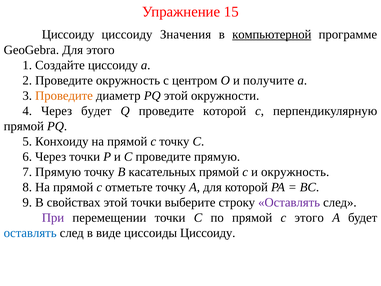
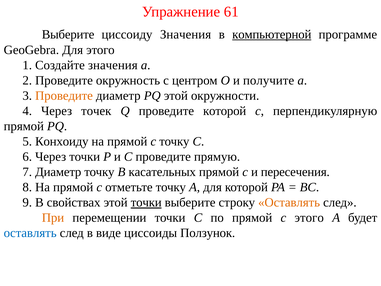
15: 15 -> 61
Циссоиду at (68, 34): Циссоиду -> Выберите
Создайте циссоиду: циссоиду -> значения
Через будет: будет -> точек
7 Прямую: Прямую -> Диаметр
и окружность: окружность -> пересечения
точки at (146, 202) underline: none -> present
Оставлять at (289, 202) colour: purple -> orange
При colour: purple -> orange
циссоиды Циссоиду: Циссоиду -> Ползунок
